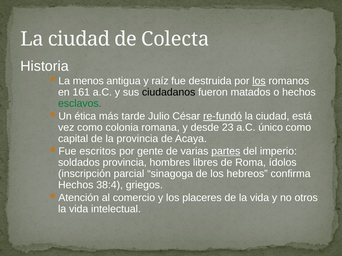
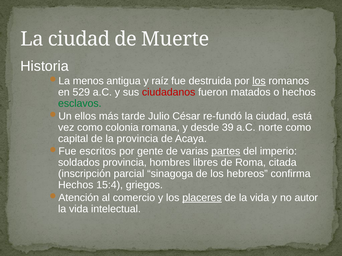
Colecta: Colecta -> Muerte
161: 161 -> 529
ciudadanos colour: black -> red
ética: ética -> ellos
re-fundó underline: present -> none
23: 23 -> 39
único: único -> norte
ídolos: ídolos -> citada
38:4: 38:4 -> 15:4
placeres underline: none -> present
otros: otros -> autor
